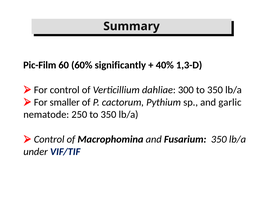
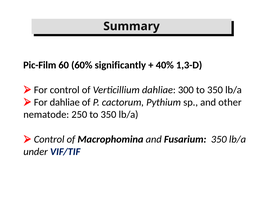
For smaller: smaller -> dahliae
garlic: garlic -> other
